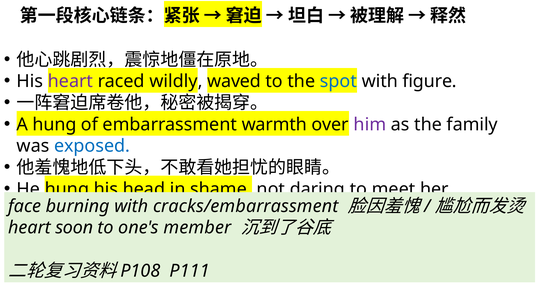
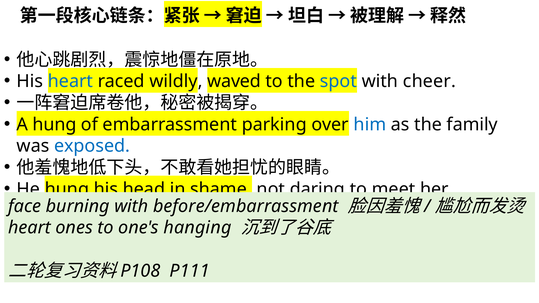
heart at (70, 81) colour: purple -> blue
figure: figure -> cheer
warmth: warmth -> parking
him colour: purple -> blue
cracks/embarrassment: cracks/embarrassment -> before/embarrassment
soon: soon -> ones
member: member -> hanging
